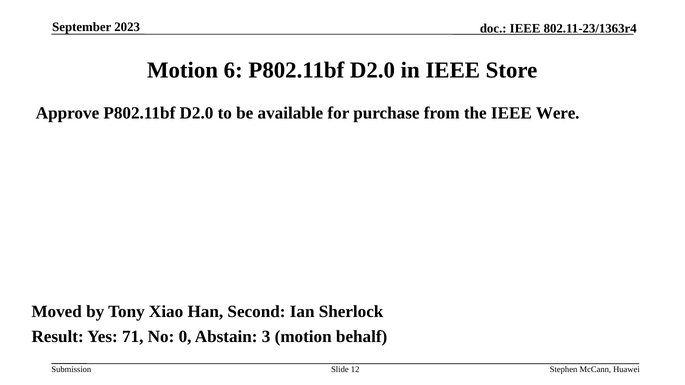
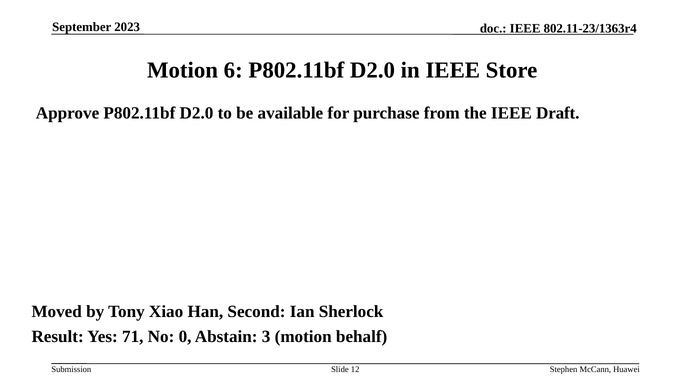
Were: Were -> Draft
